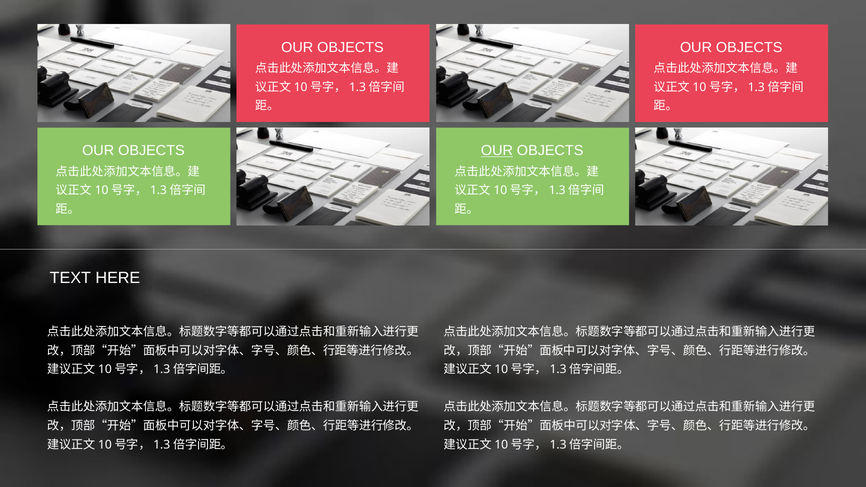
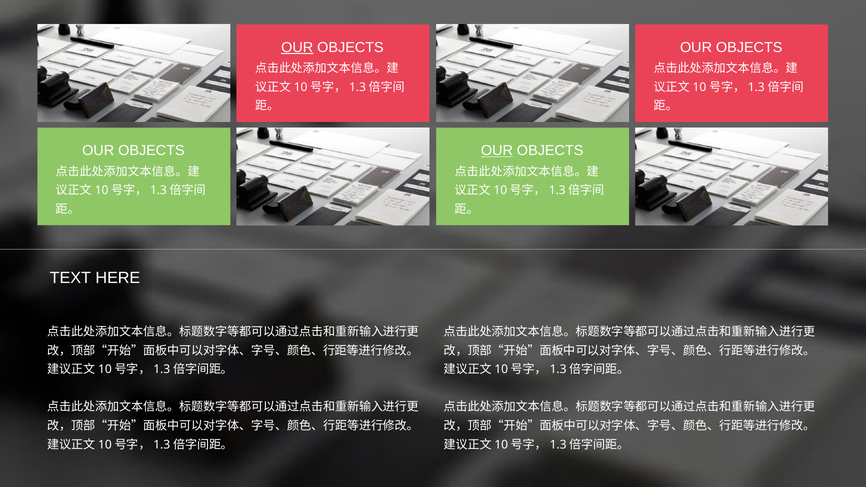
OUR at (297, 47) underline: none -> present
